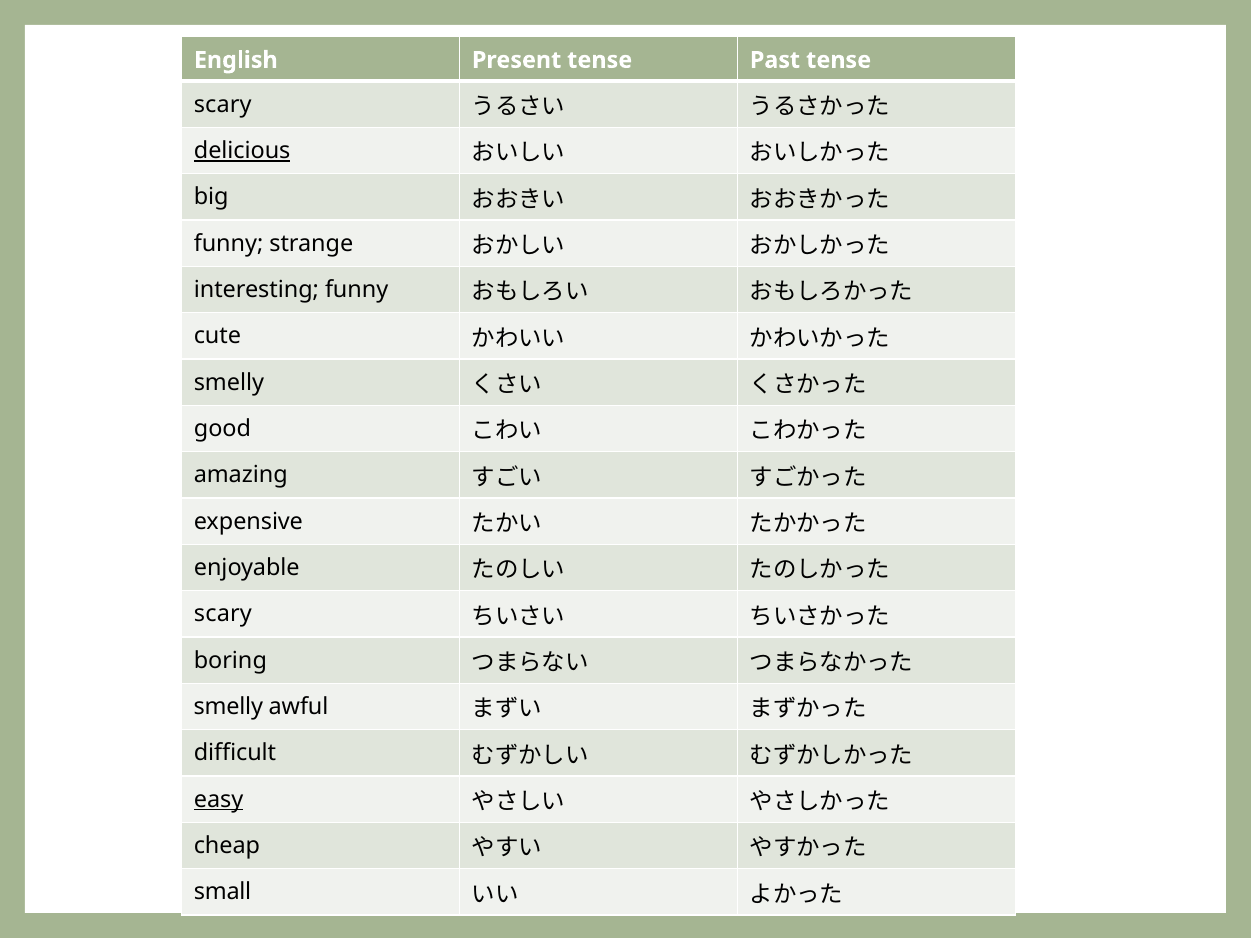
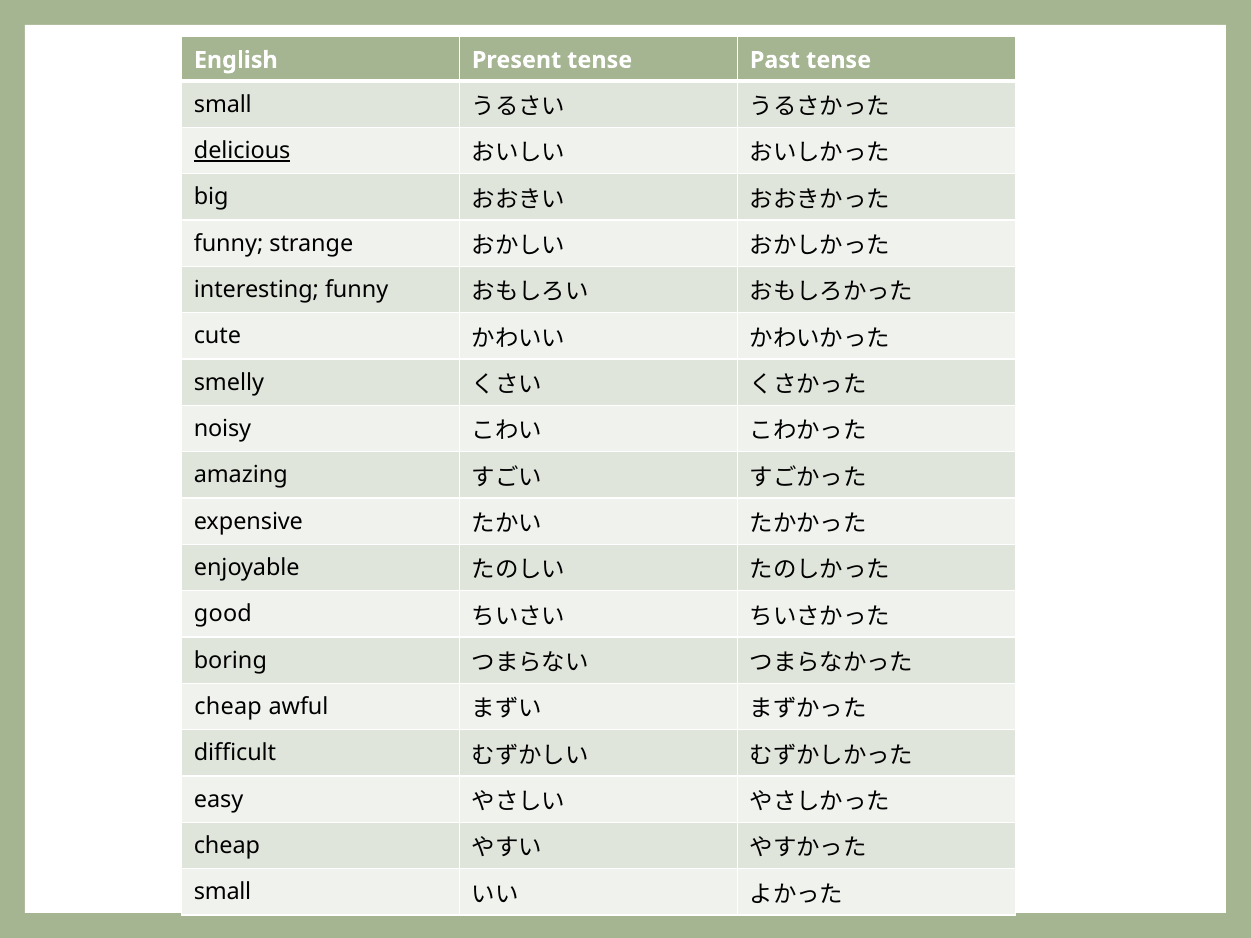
scary at (223, 105): scary -> small
good: good -> noisy
scary at (223, 614): scary -> good
smelly at (228, 707): smelly -> cheap
easy underline: present -> none
